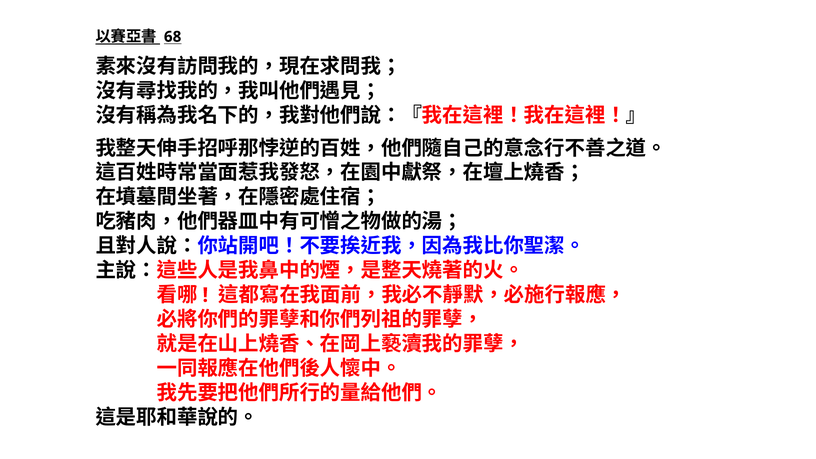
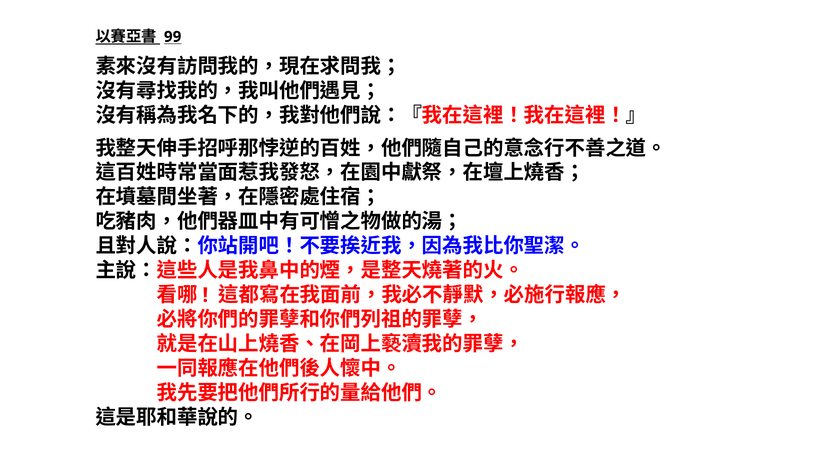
68: 68 -> 99
